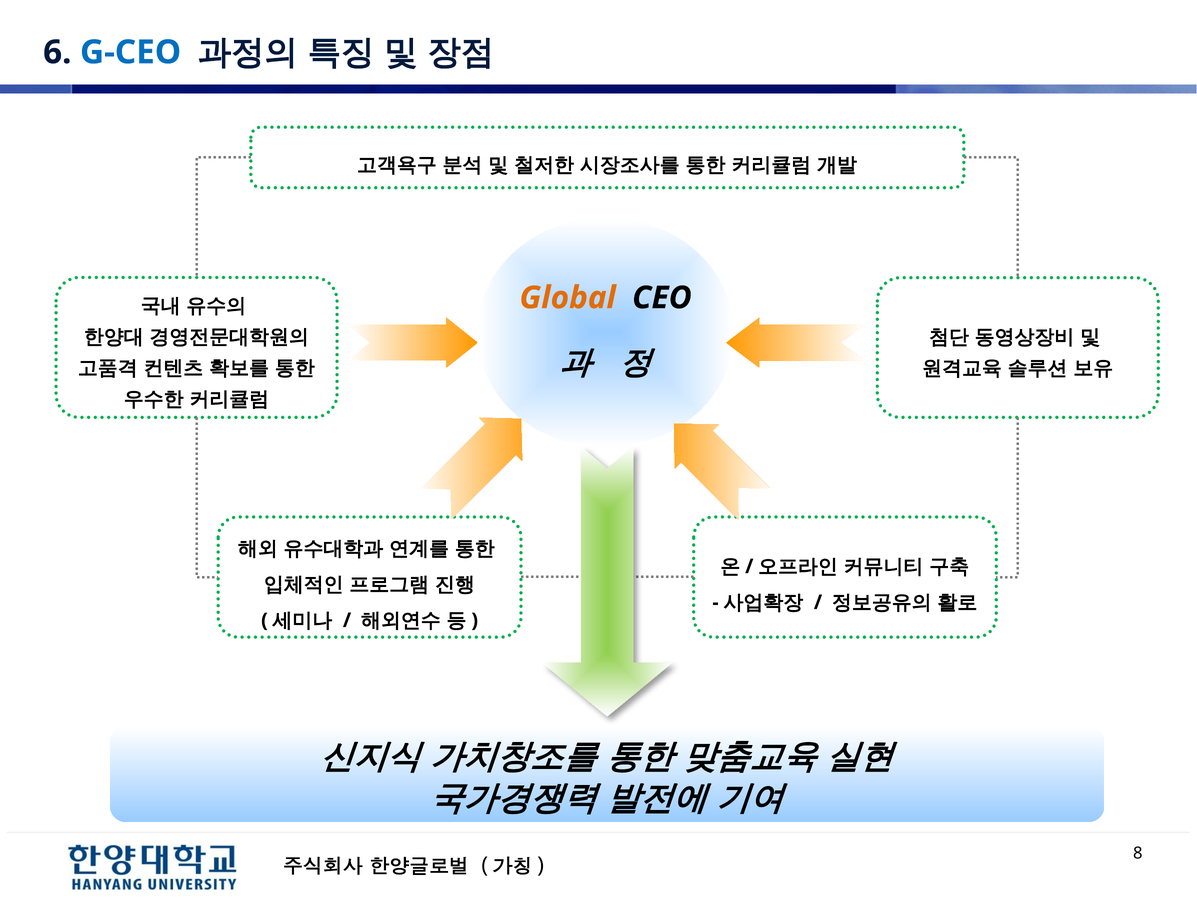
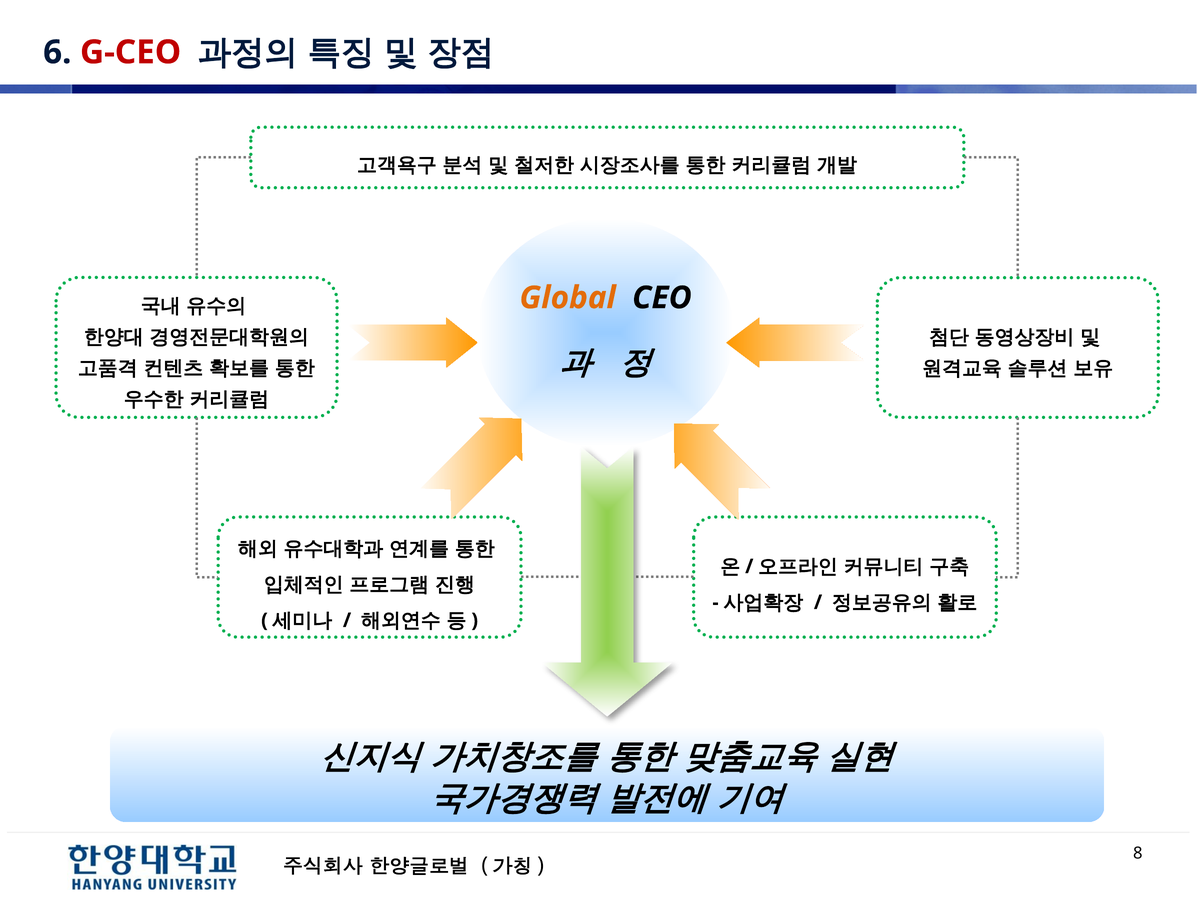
G-CEO colour: blue -> red
